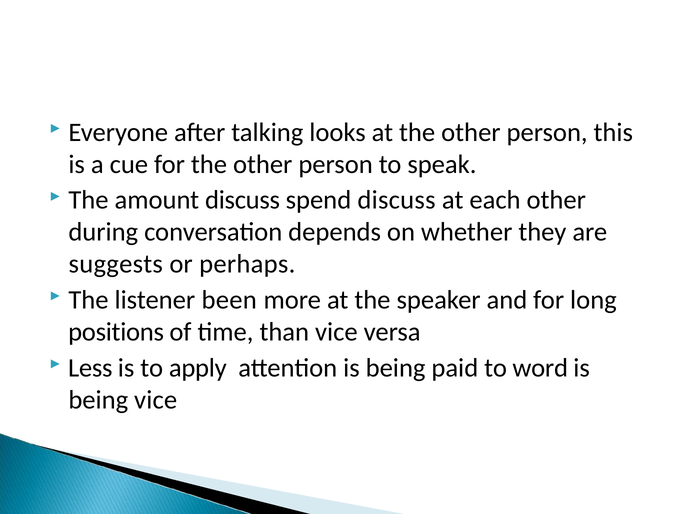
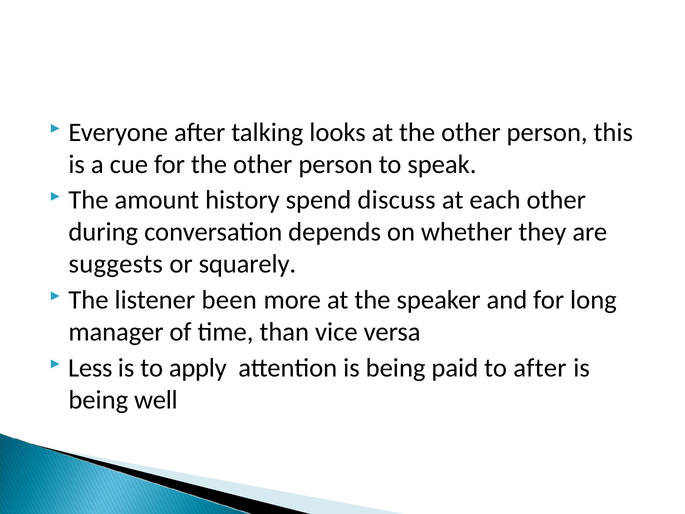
amount discuss: discuss -> history
perhaps: perhaps -> squarely
positions: positions -> manager
to word: word -> after
being vice: vice -> well
